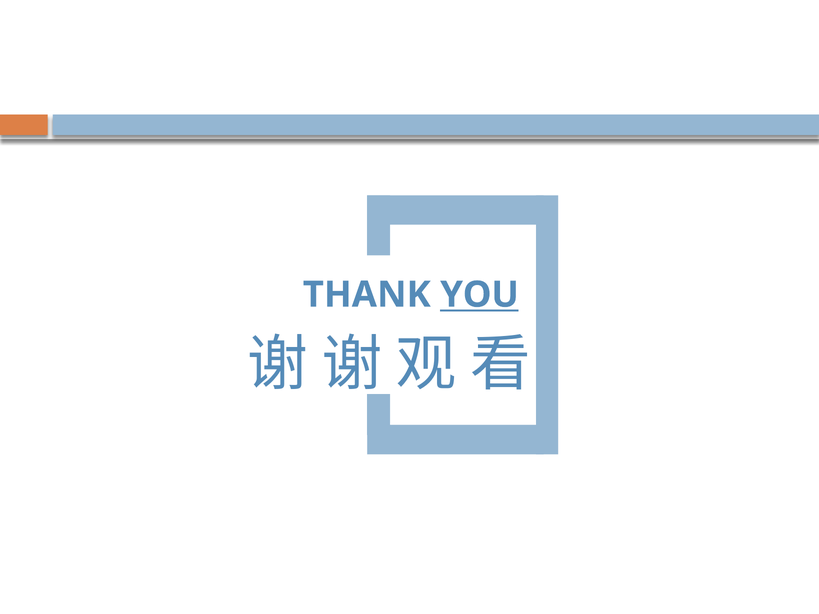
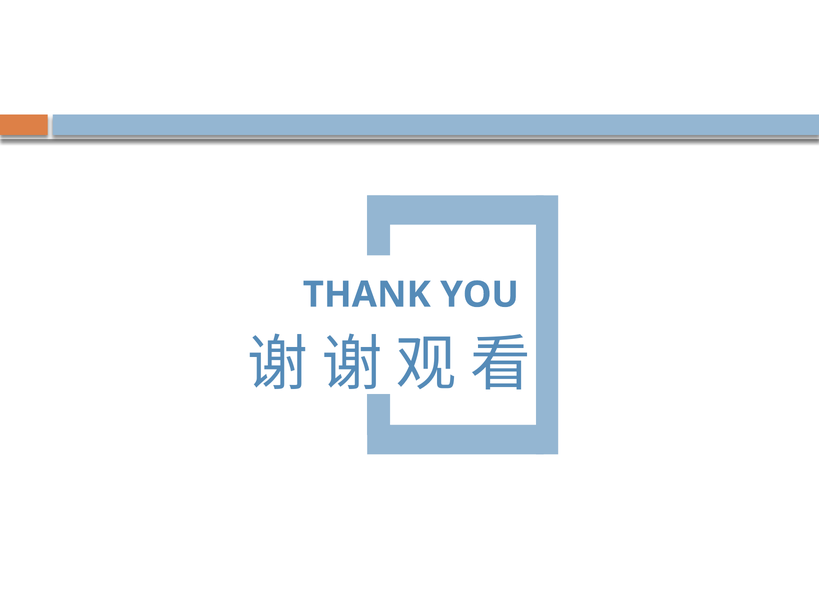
YOU underline: present -> none
